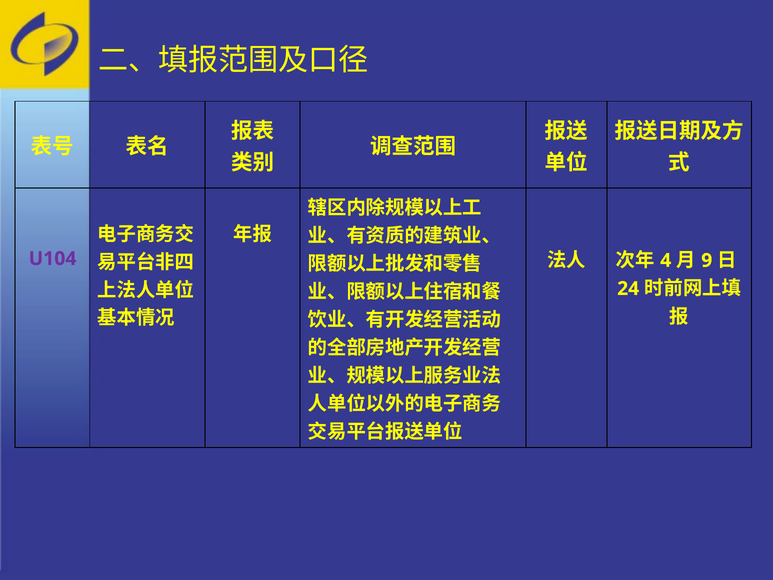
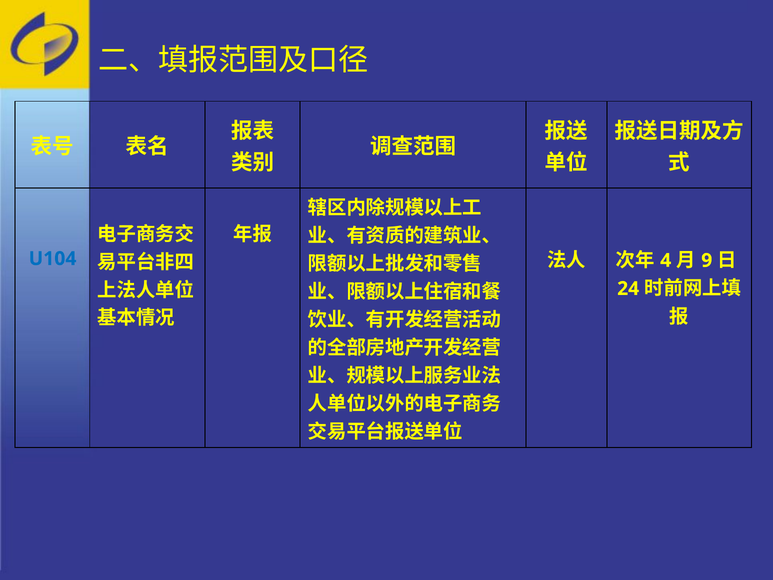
U104 colour: purple -> blue
